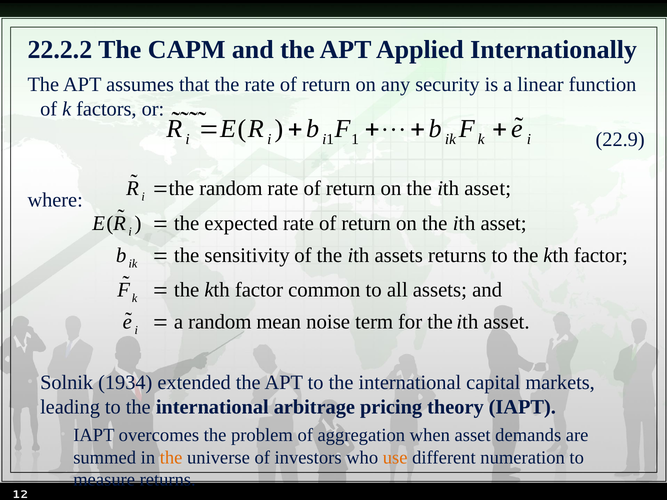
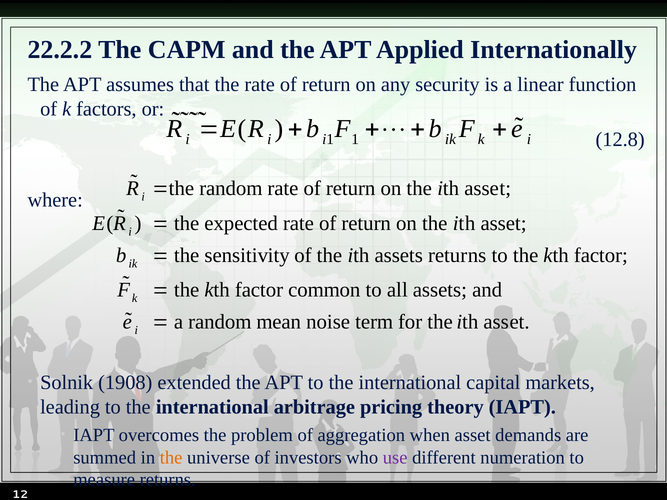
22.9: 22.9 -> 12.8
1934: 1934 -> 1908
use colour: orange -> purple
